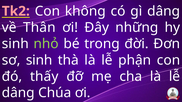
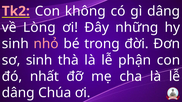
Thân: Thân -> Lòng
nhỏ colour: light green -> pink
thấy: thấy -> nhất
